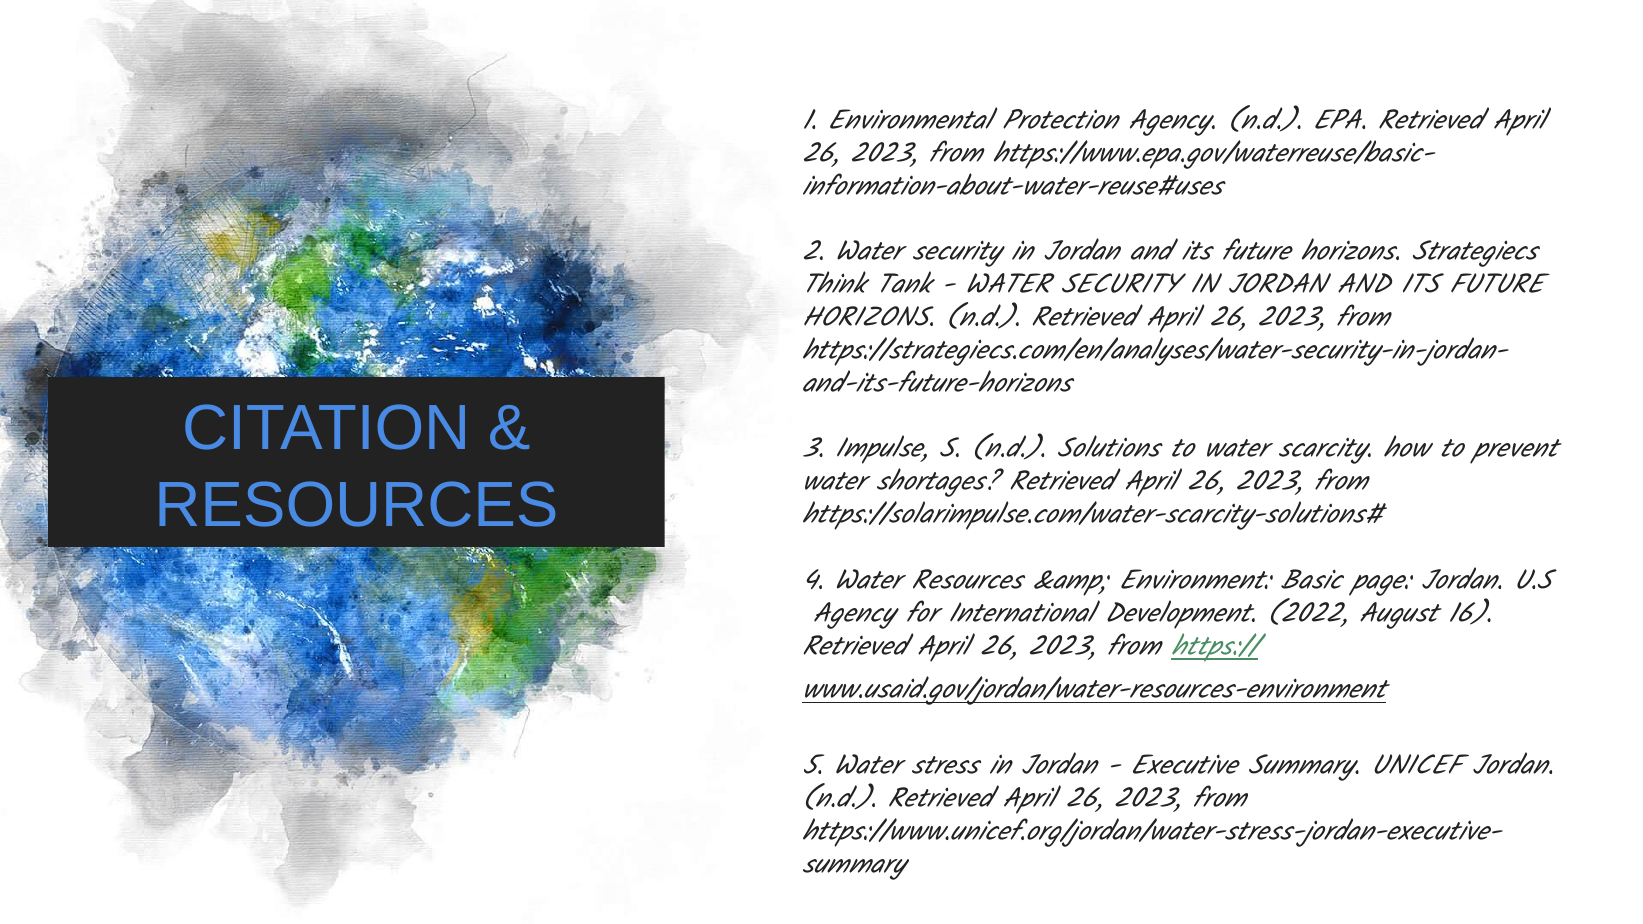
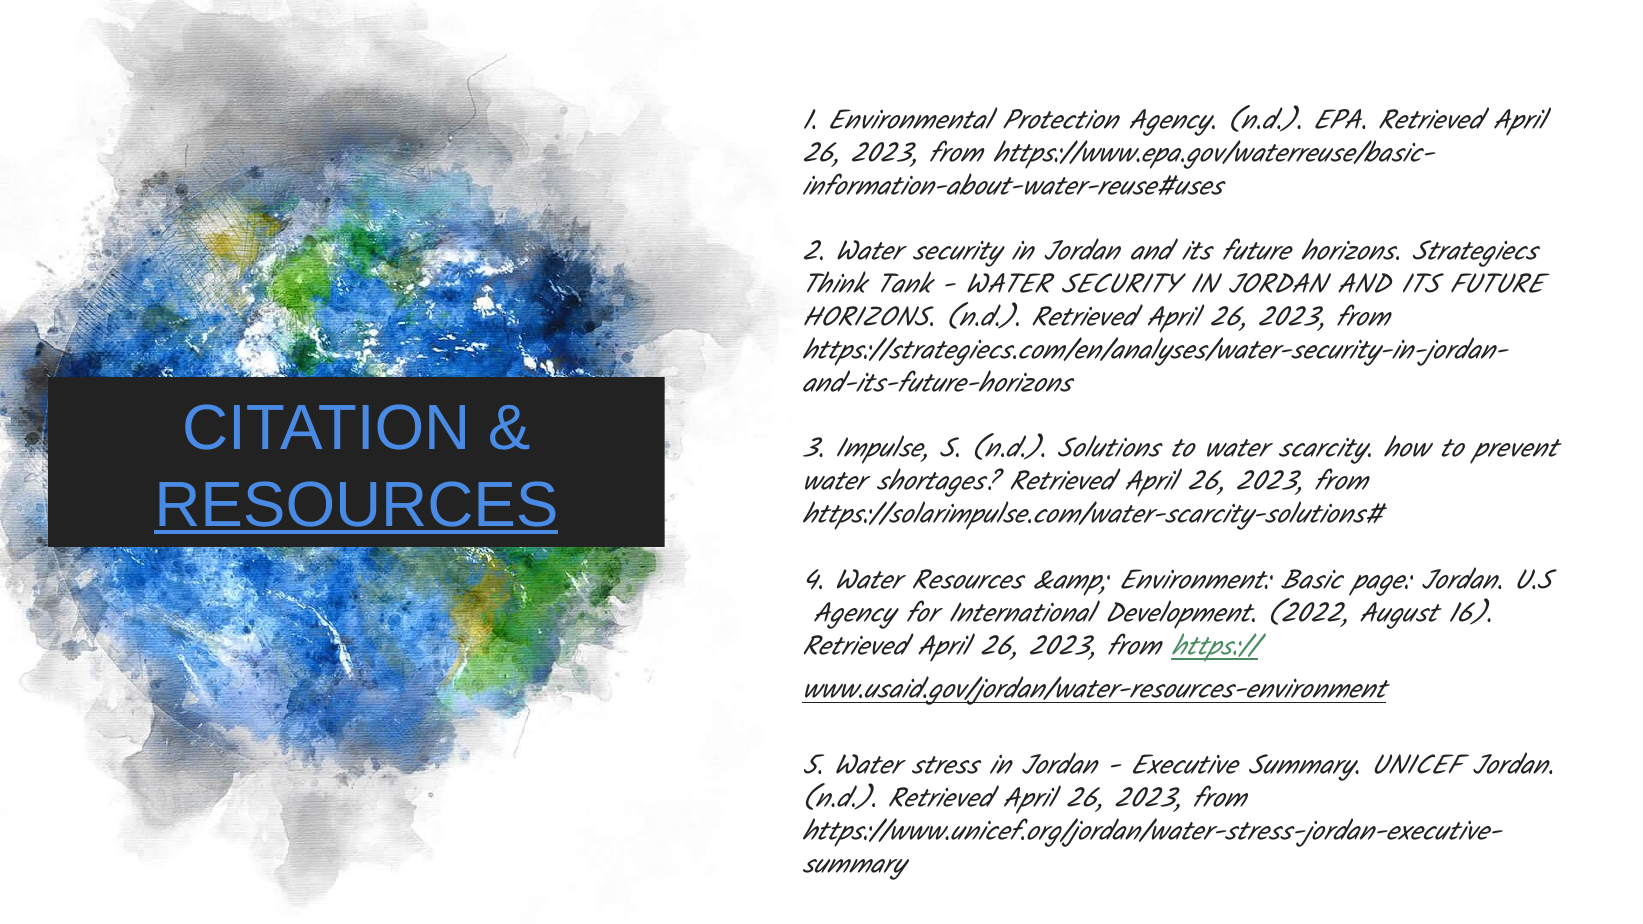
RESOURCES at (356, 505) underline: none -> present
